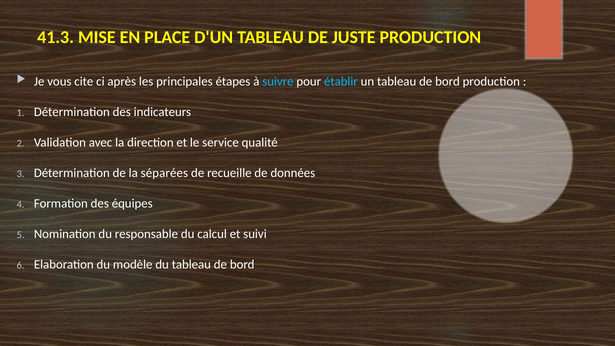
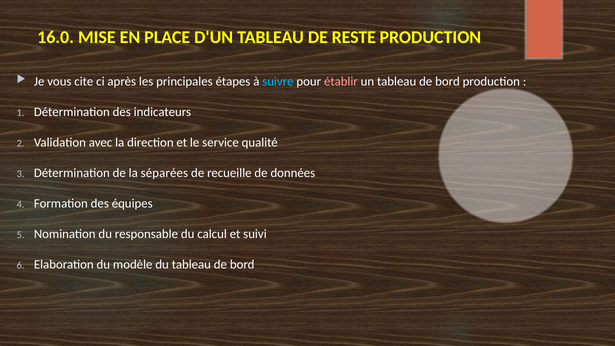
41.3: 41.3 -> 16.0
JUSTE: JUSTE -> RESTE
établir colour: light blue -> pink
